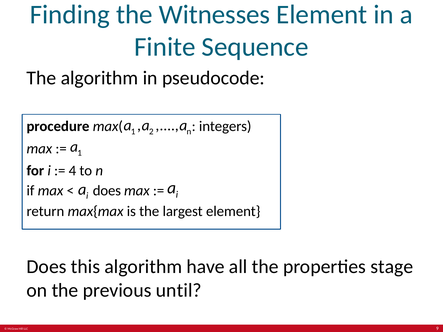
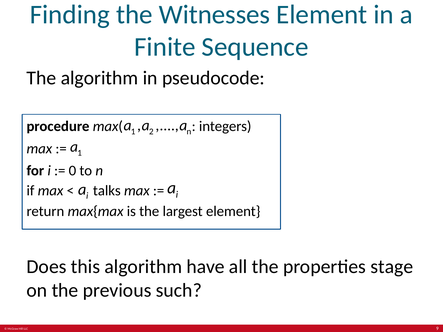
4: 4 -> 0
a does: does -> talks
until: until -> such
